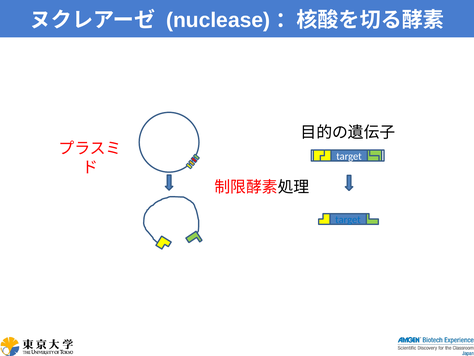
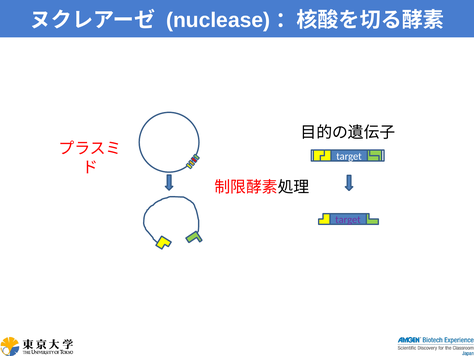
target at (348, 220) colour: blue -> purple
